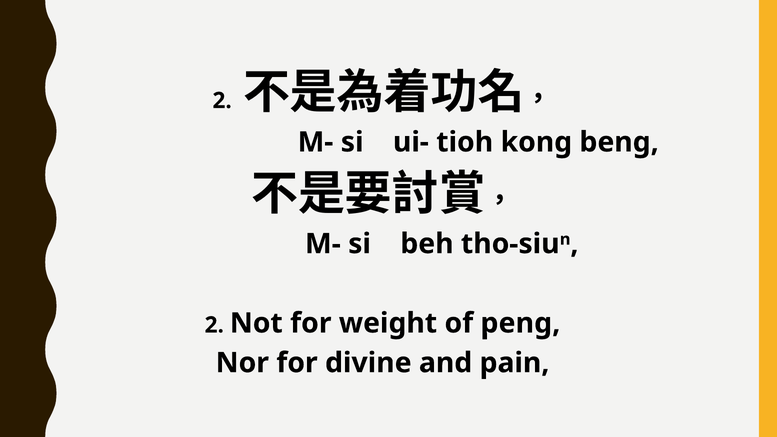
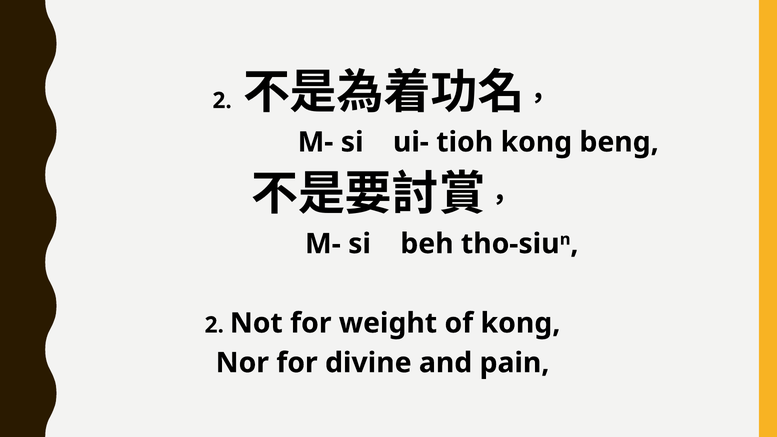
of peng: peng -> kong
